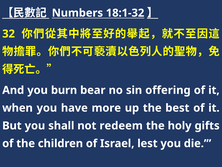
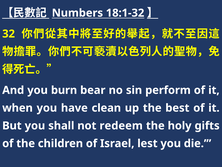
offering: offering -> perform
more: more -> clean
